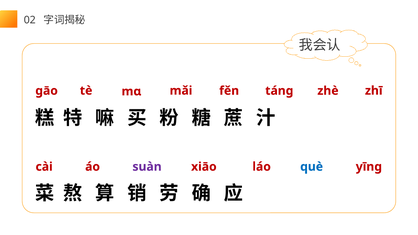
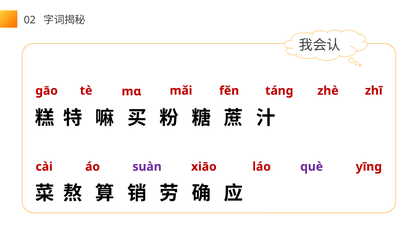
què colour: blue -> purple
